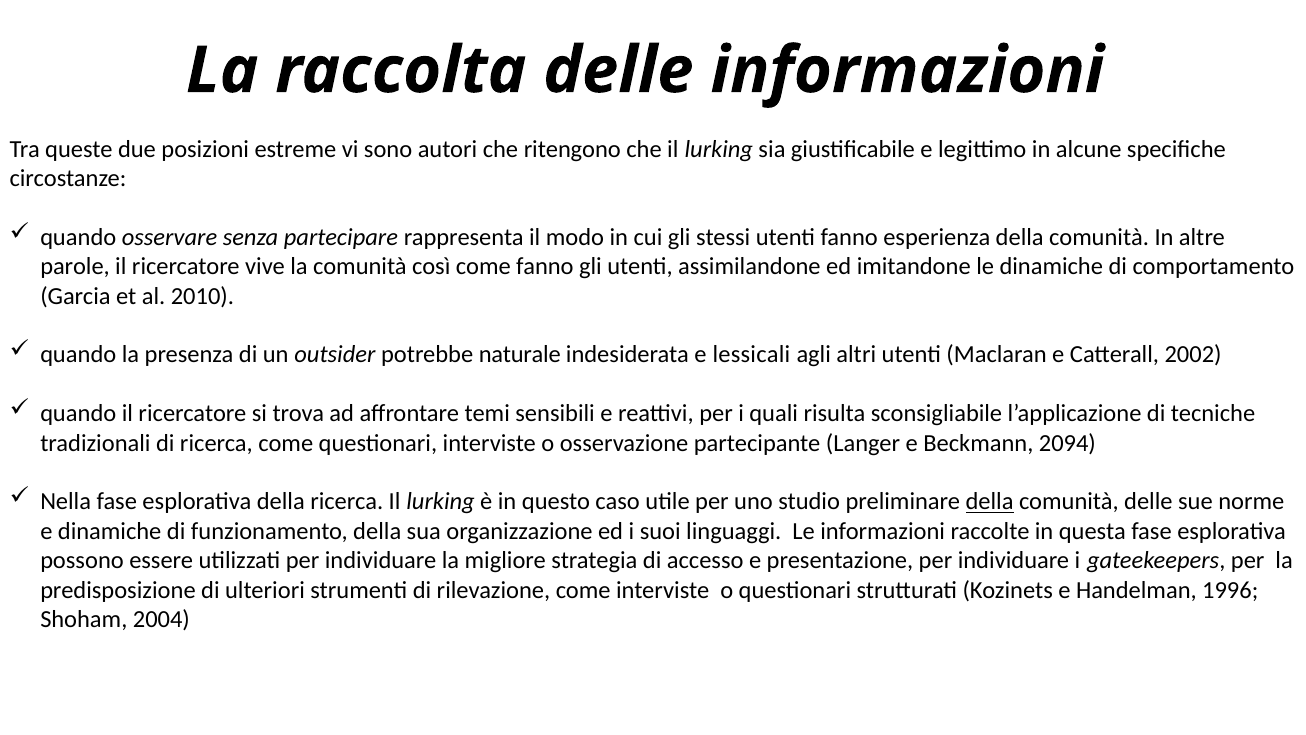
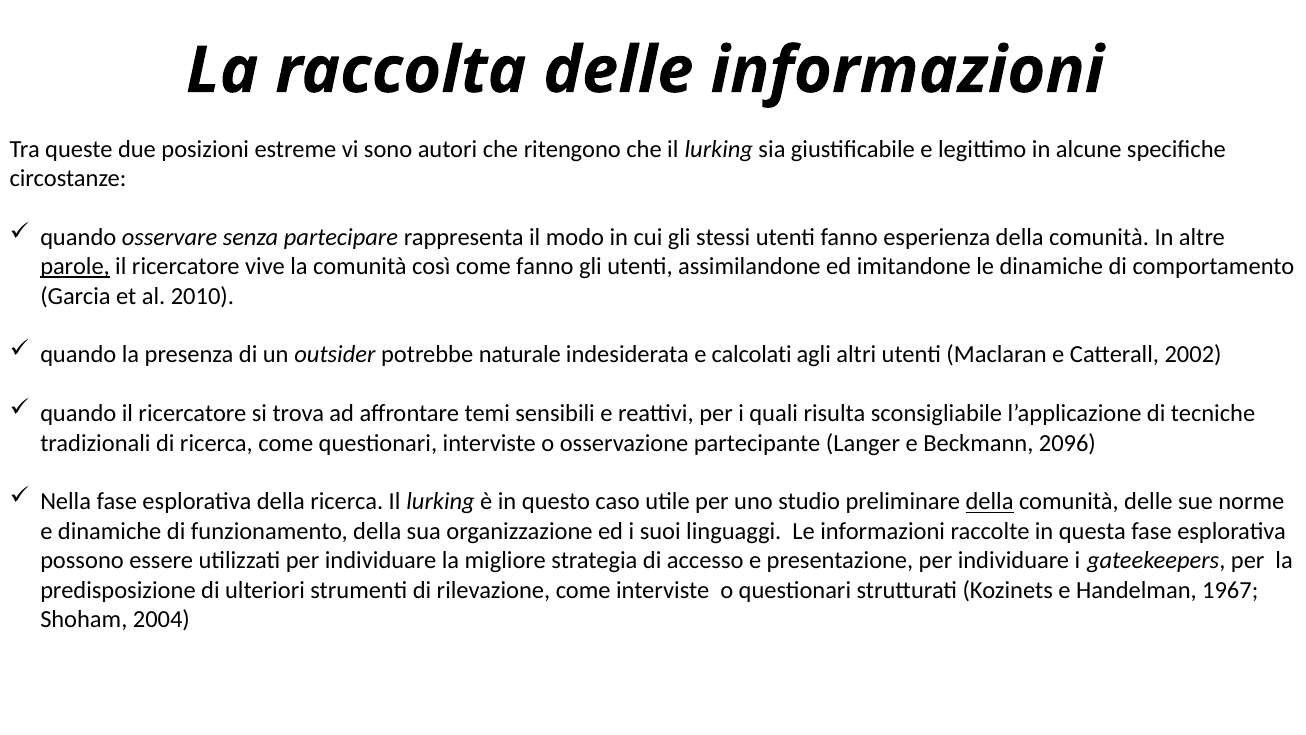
parole underline: none -> present
lessicali: lessicali -> calcolati
2094: 2094 -> 2096
1996: 1996 -> 1967
